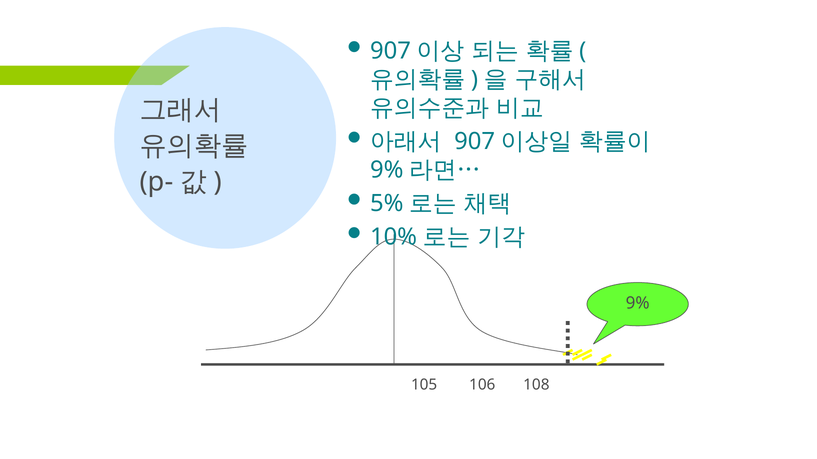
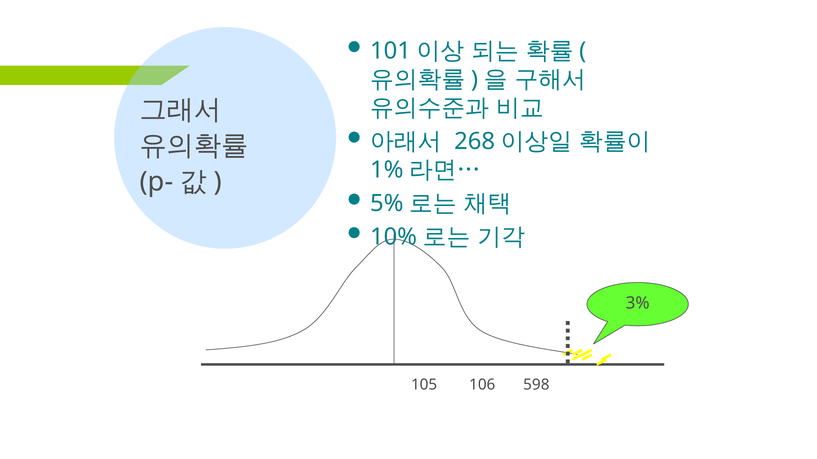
907 at (390, 51): 907 -> 101
907 at (475, 142): 907 -> 268
9% at (387, 170): 9% -> 1%
9% at (638, 304): 9% -> 3%
108: 108 -> 598
